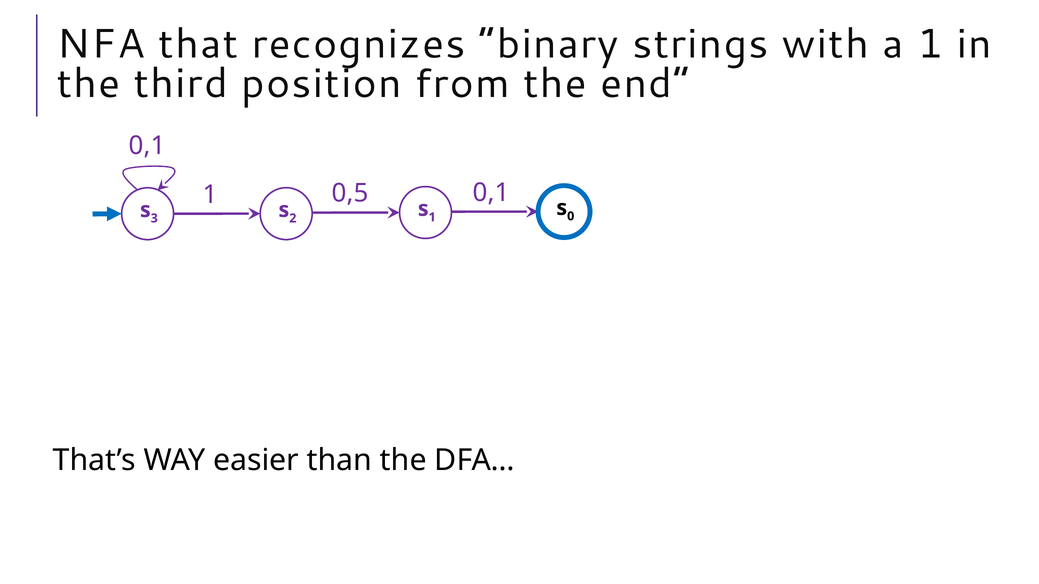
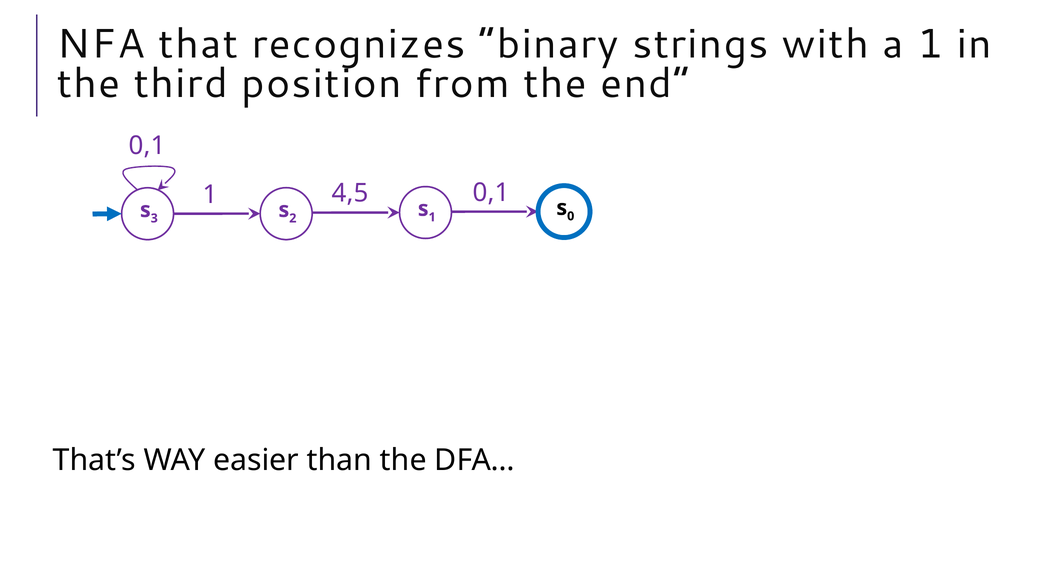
0,5: 0,5 -> 4,5
